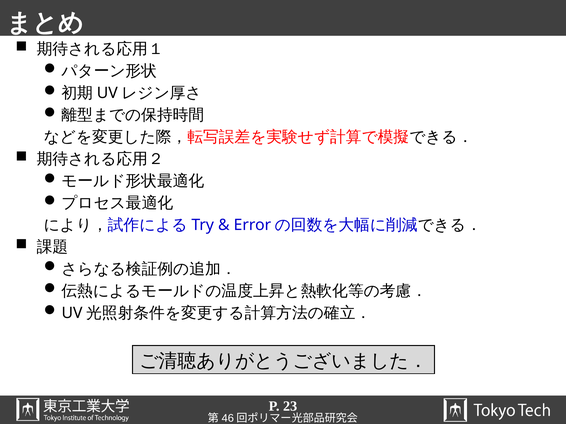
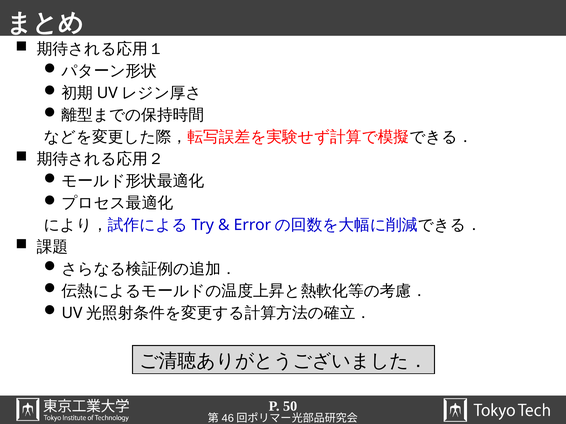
23: 23 -> 50
